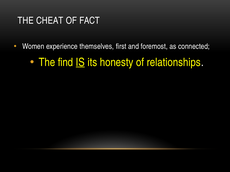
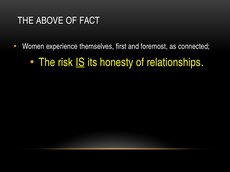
CHEAT: CHEAT -> ABOVE
find: find -> risk
